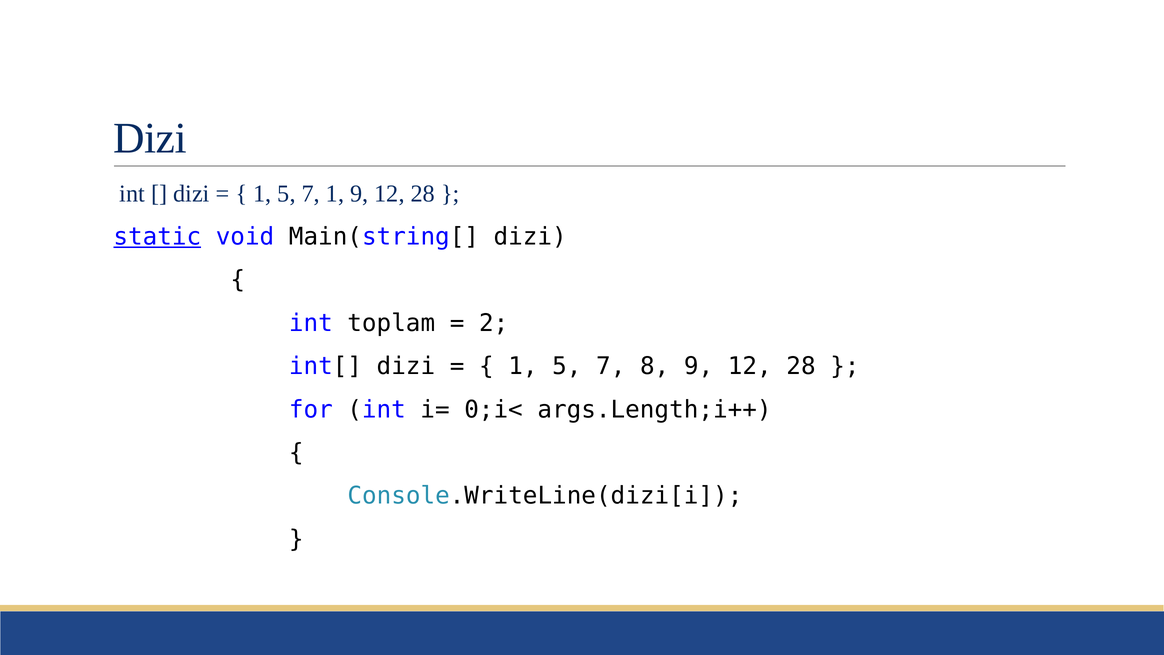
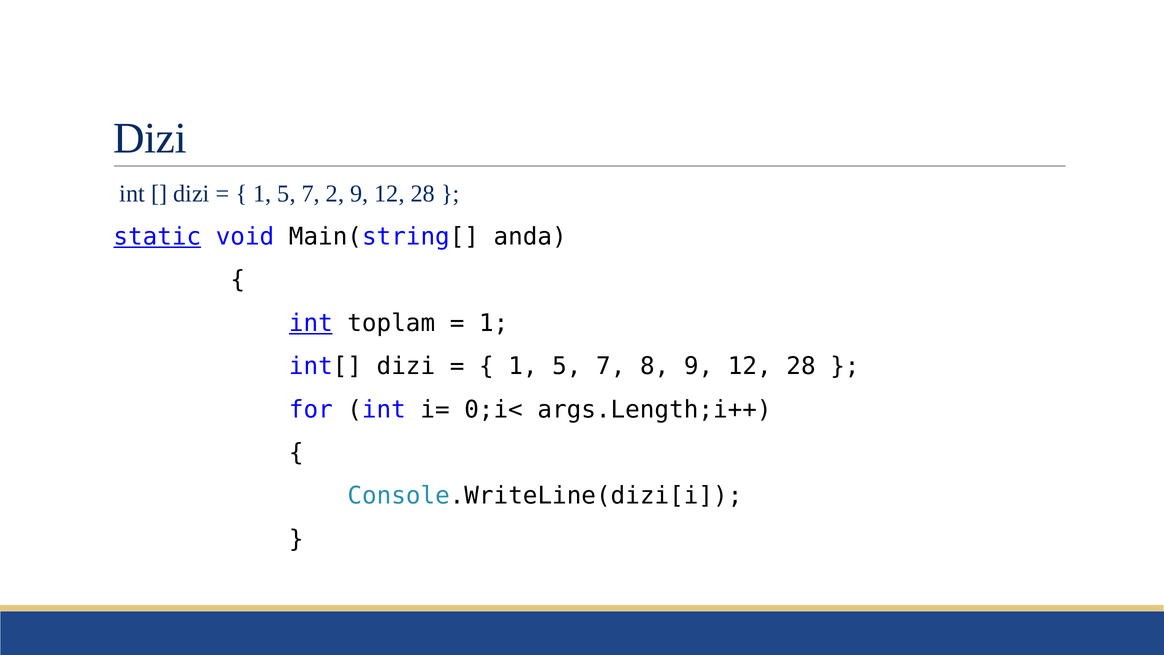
7 1: 1 -> 2
Main(string[ dizi: dizi -> anda
int at (311, 323) underline: none -> present
2 at (494, 323): 2 -> 1
